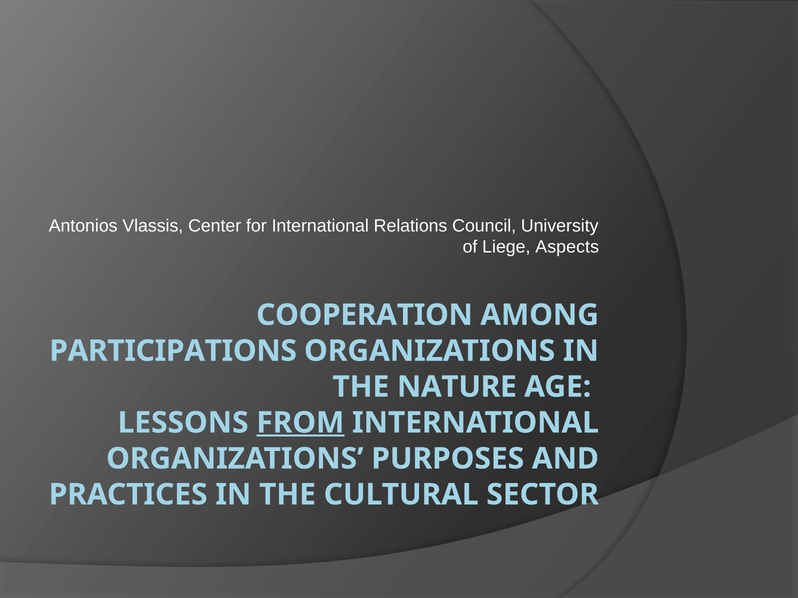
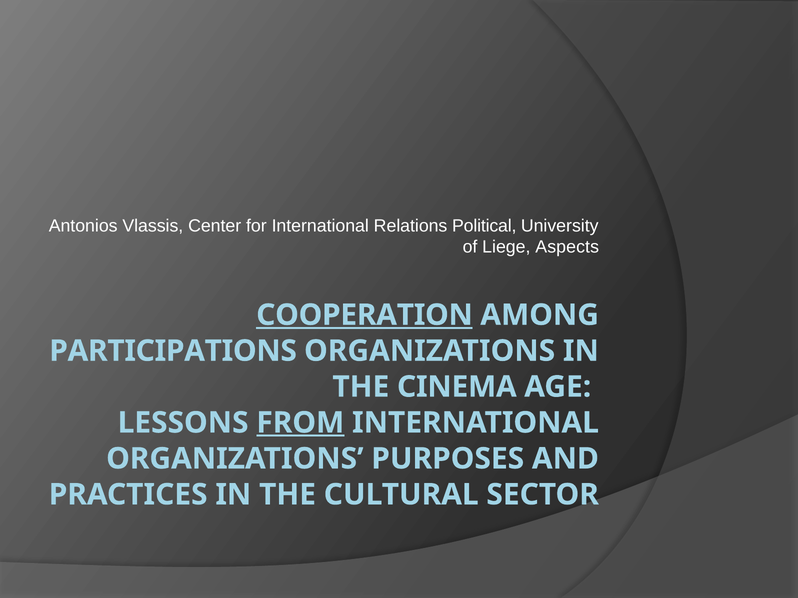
Council: Council -> Political
COOPERATION underline: none -> present
NATURE: NATURE -> CINEMA
